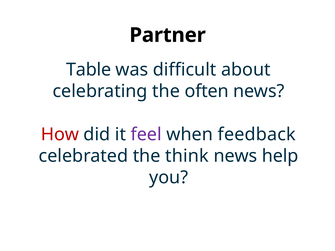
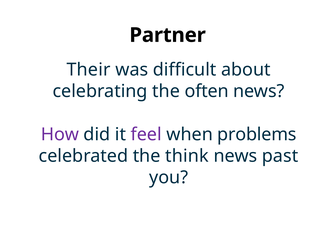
Table: Table -> Their
How colour: red -> purple
feedback: feedback -> problems
help: help -> past
